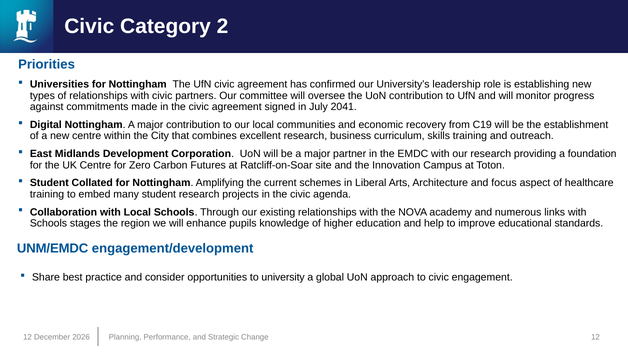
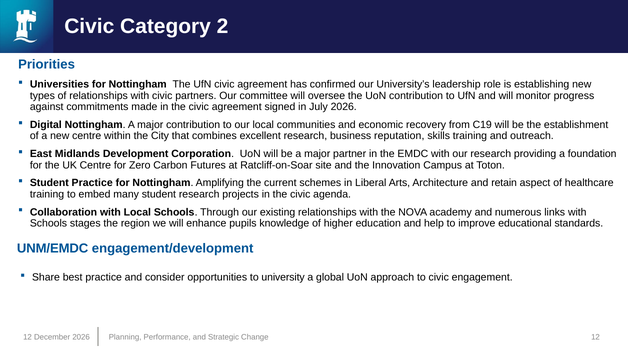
July 2041: 2041 -> 2026
curriculum: curriculum -> reputation
Student Collated: Collated -> Practice
focus: focus -> retain
